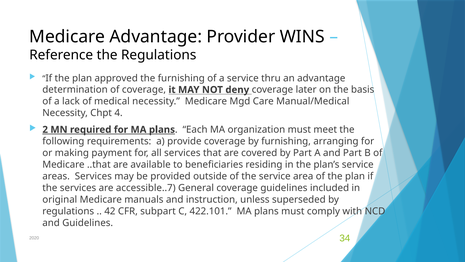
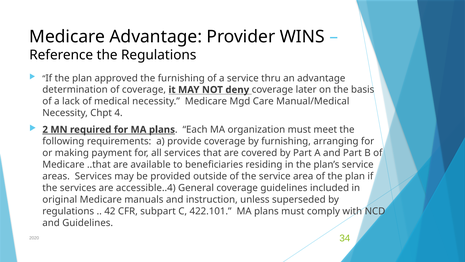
accessible..7: accessible..7 -> accessible..4
